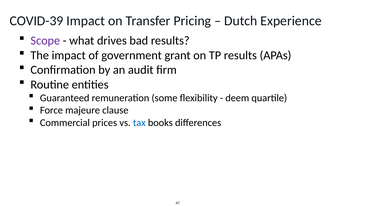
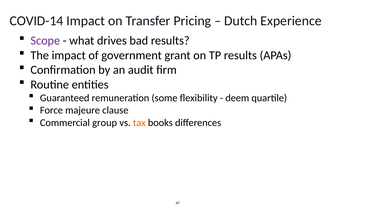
COVID-39: COVID-39 -> COVID-14
prices: prices -> group
tax colour: blue -> orange
